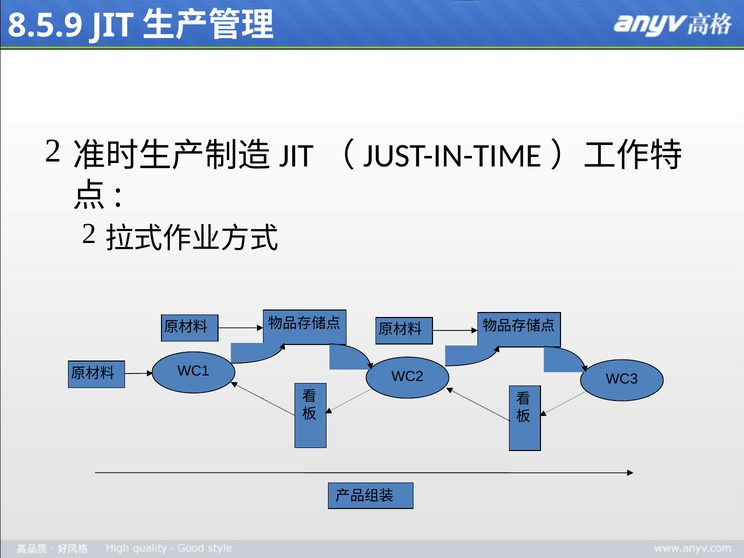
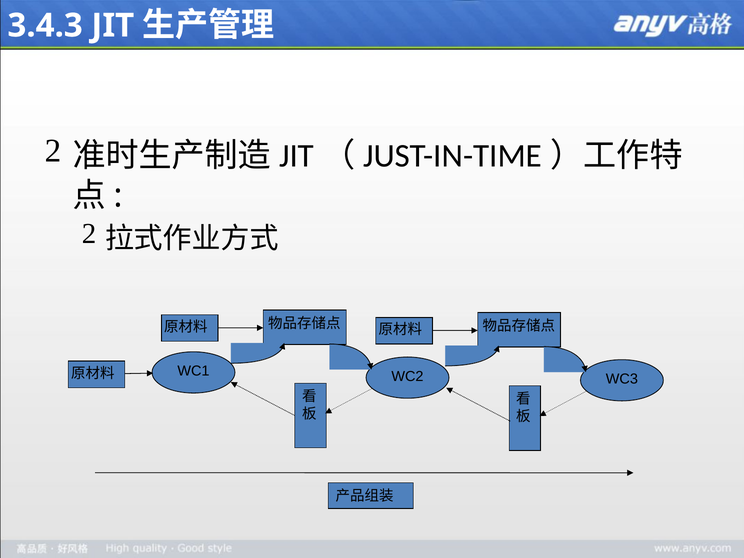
8.5.9: 8.5.9 -> 3.4.3
